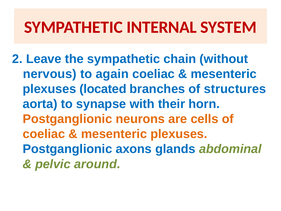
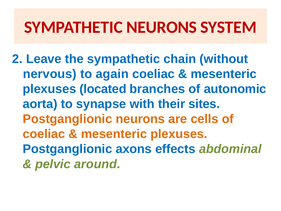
SYMPATHETIC INTERNAL: INTERNAL -> NEURONS
structures: structures -> autonomic
horn: horn -> sites
glands: glands -> effects
